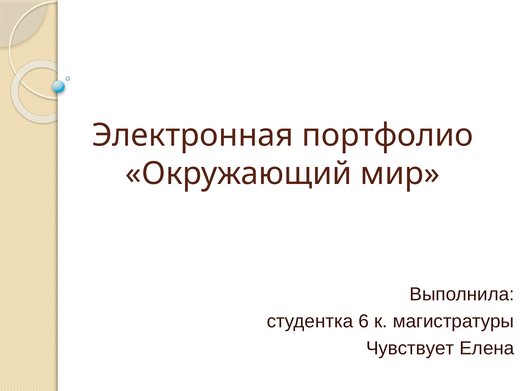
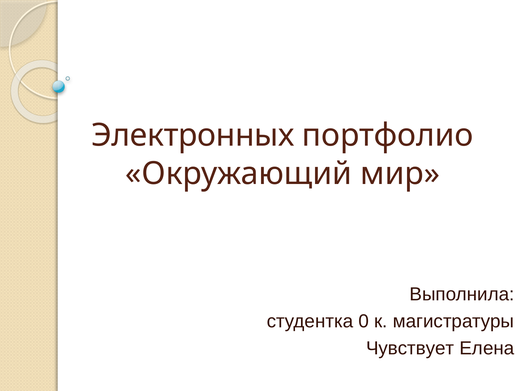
Электронная: Электронная -> Электронных
6: 6 -> 0
